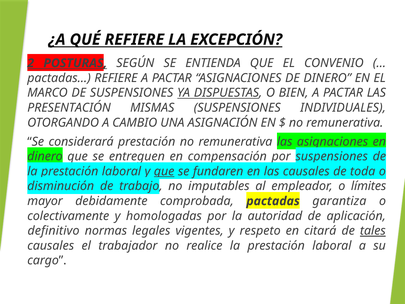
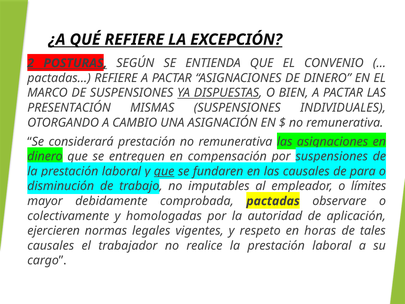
toda: toda -> para
garantiza: garantiza -> observare
definitivo: definitivo -> ejercieren
citará: citará -> horas
tales underline: present -> none
